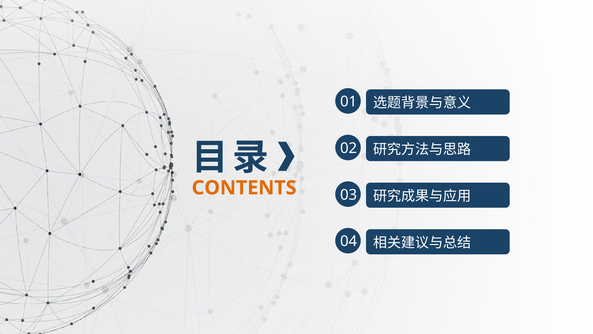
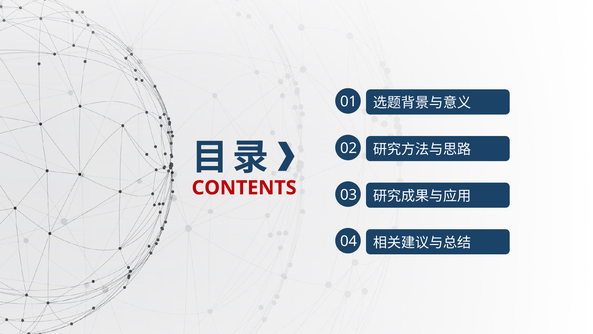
CONTENTS colour: orange -> red
